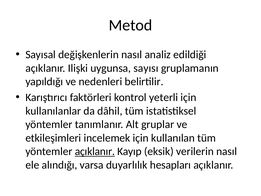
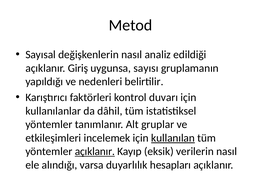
Ilişki: Ilişki -> Giriş
yeterli: yeterli -> duvarı
kullanılan underline: none -> present
